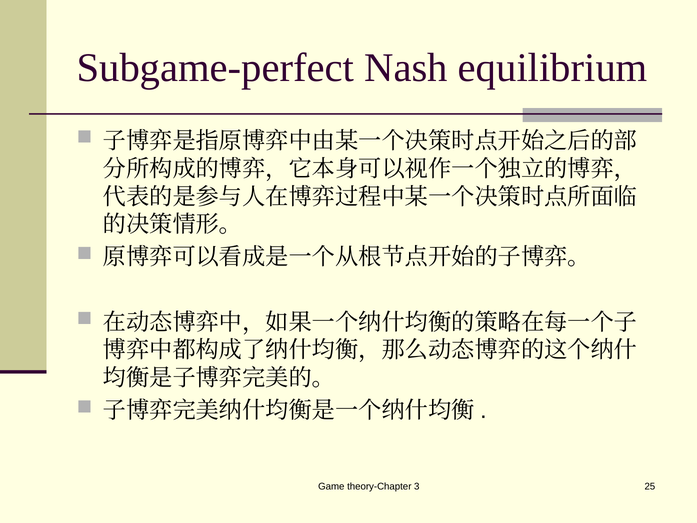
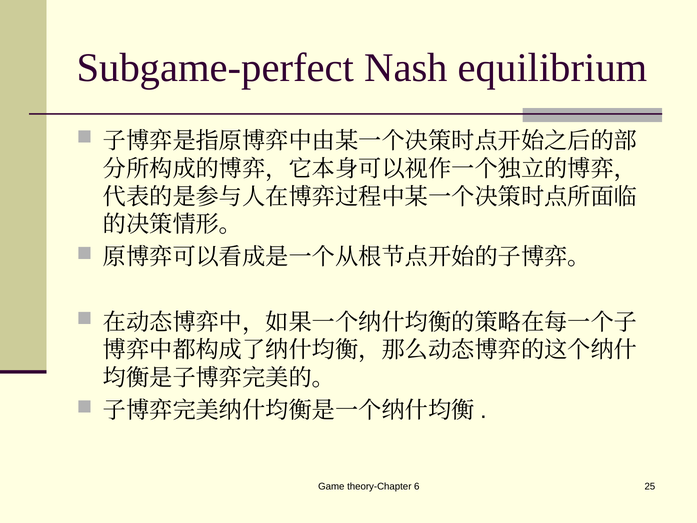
3: 3 -> 6
